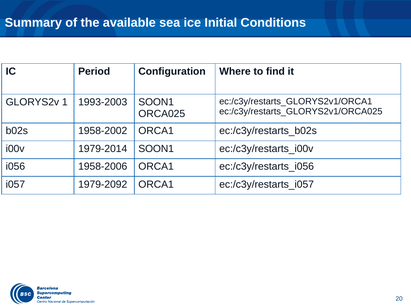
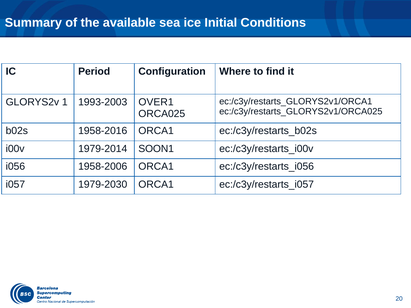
1993-2003 SOON1: SOON1 -> OVER1
1958-2002: 1958-2002 -> 1958-2016
1979-2092: 1979-2092 -> 1979-2030
